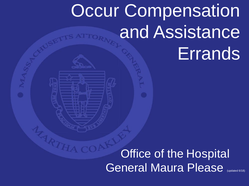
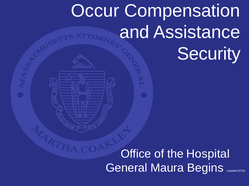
Errands: Errands -> Security
Please: Please -> Begins
